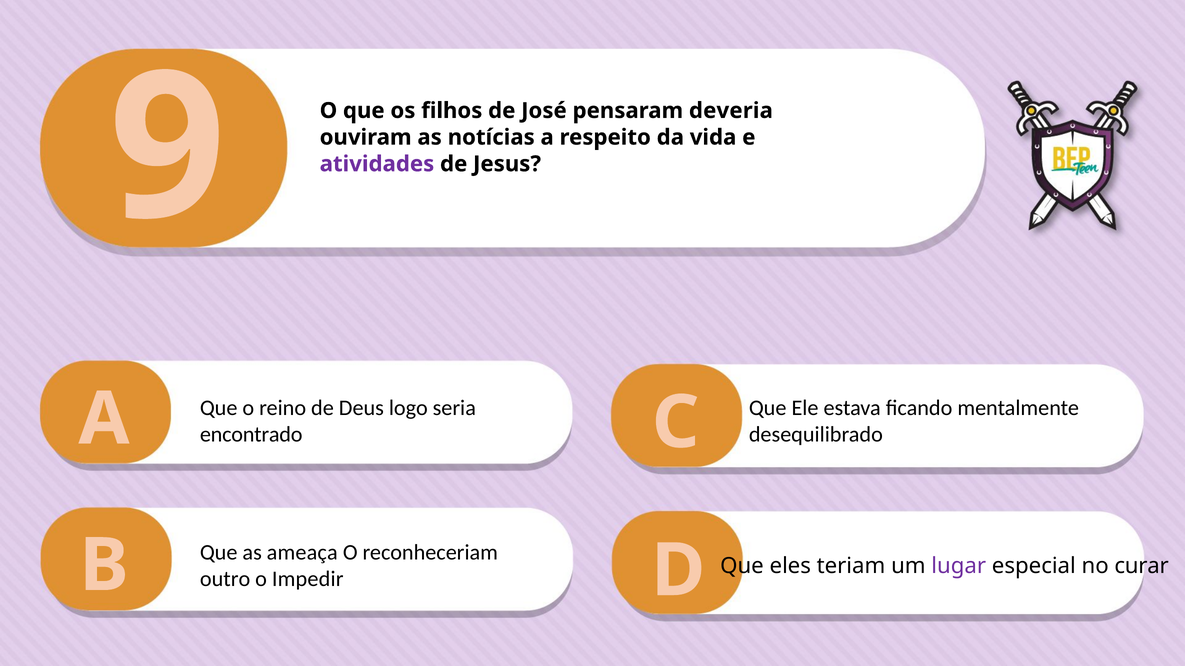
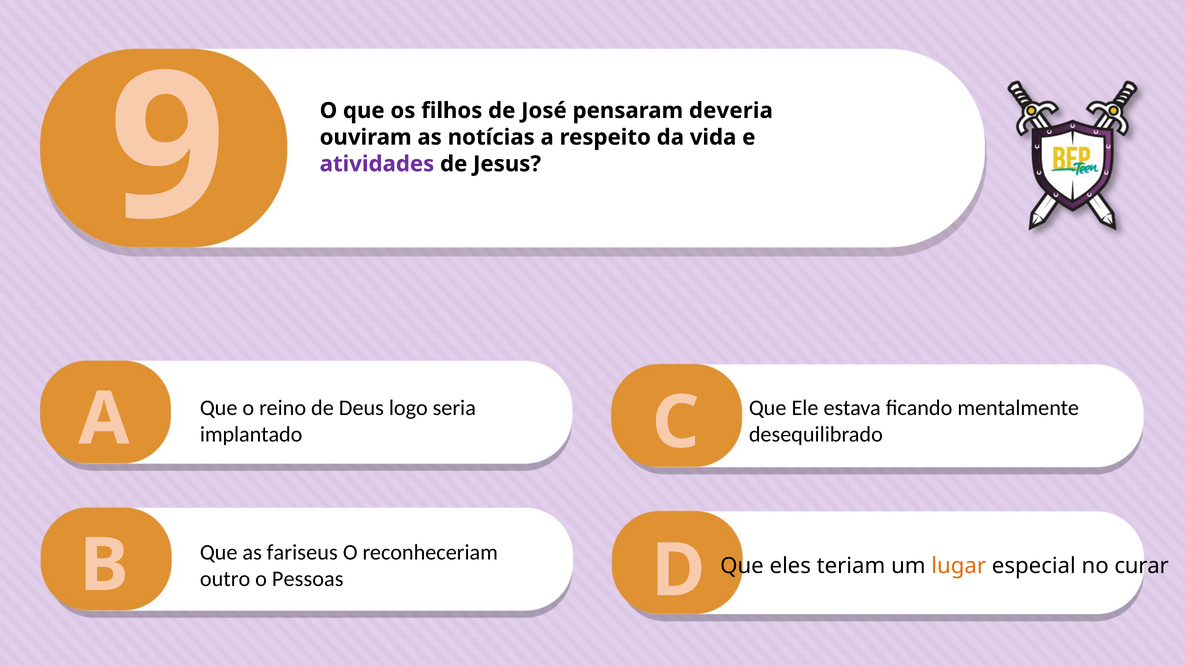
encontrado: encontrado -> implantado
ameaça: ameaça -> fariseus
lugar colour: purple -> orange
Impedir: Impedir -> Pessoas
